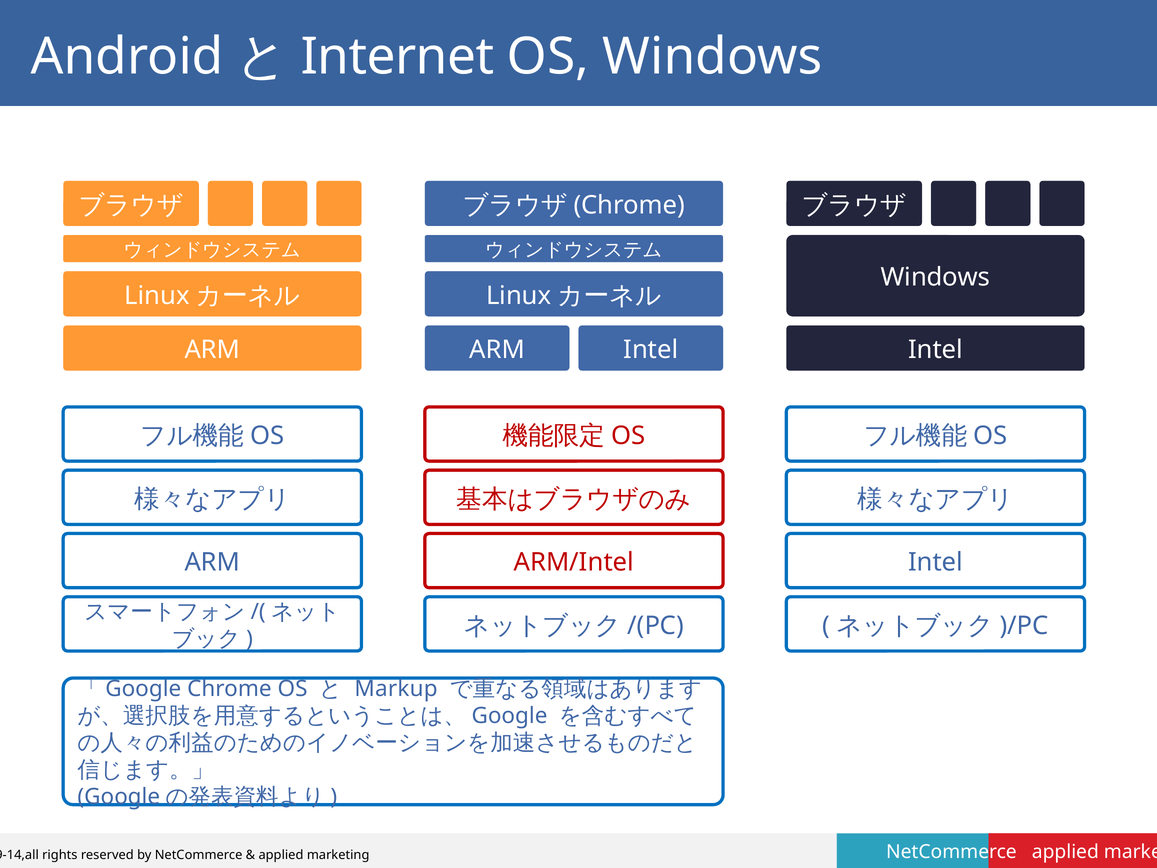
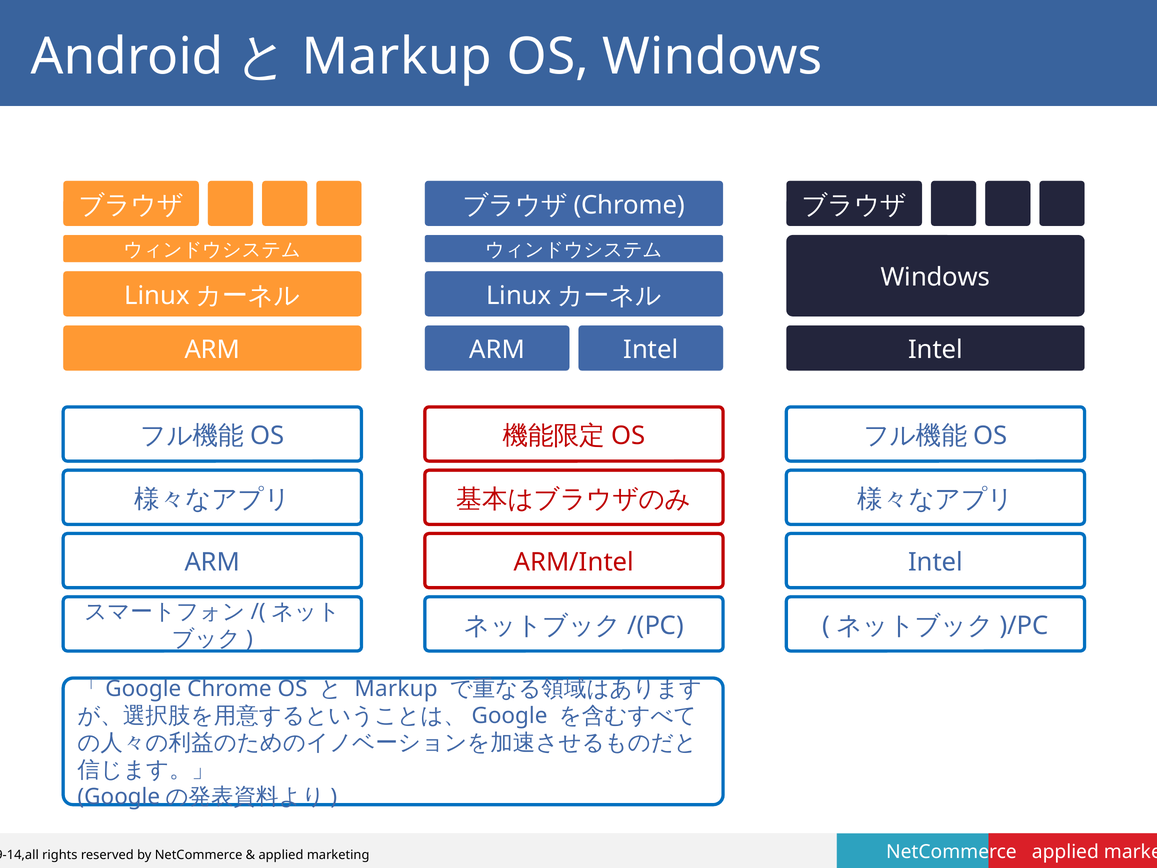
Internet at (397, 57): Internet -> Markup
